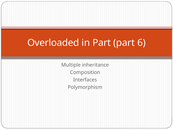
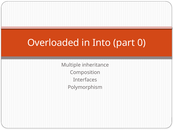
in Part: Part -> Into
6: 6 -> 0
